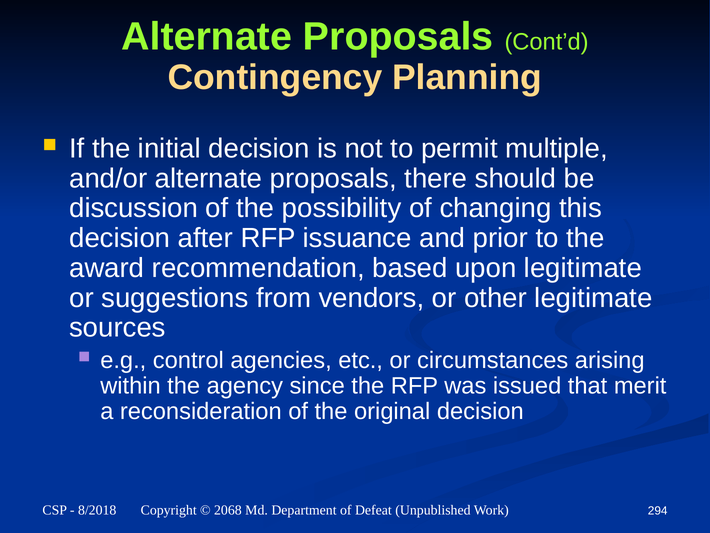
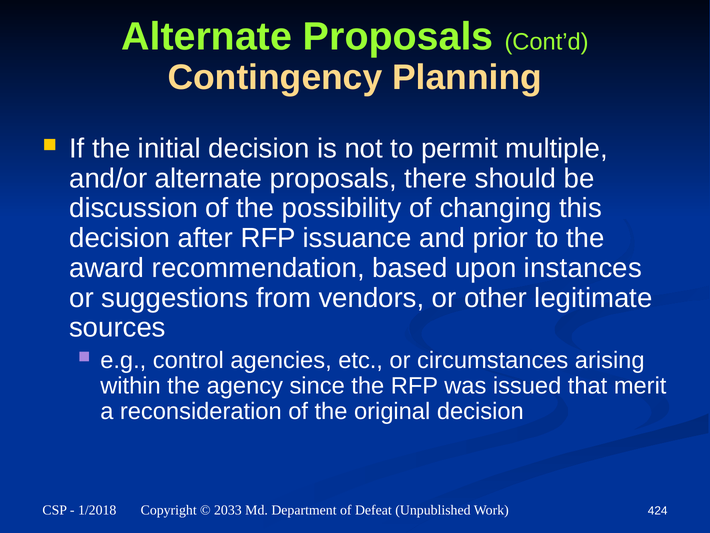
upon legitimate: legitimate -> instances
8/2018: 8/2018 -> 1/2018
2068: 2068 -> 2033
294: 294 -> 424
